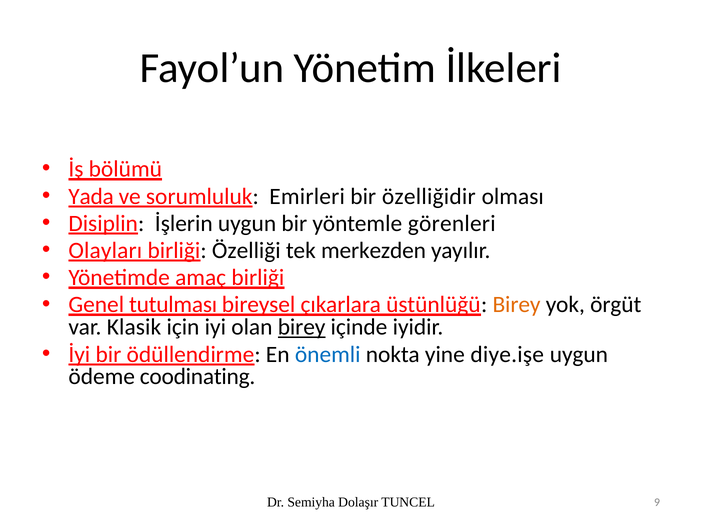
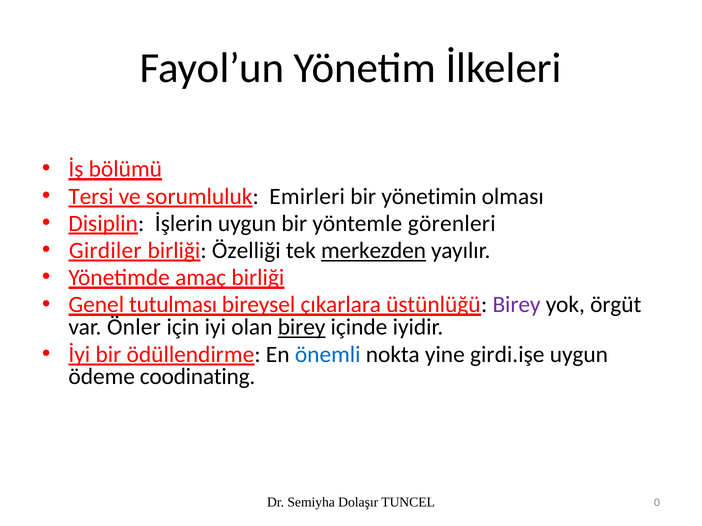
Yada: Yada -> Tersi
özelliğidir: özelliğidir -> yönetimin
Olayları: Olayları -> Girdiler
merkezden underline: none -> present
Birey at (517, 305) colour: orange -> purple
Klasik: Klasik -> Önler
diye.işe: diye.işe -> girdi.işe
9: 9 -> 0
